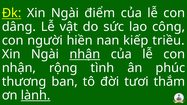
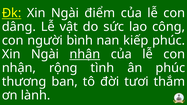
hiền: hiền -> bình
kiếp triều: triều -> phúc
lành underline: present -> none
